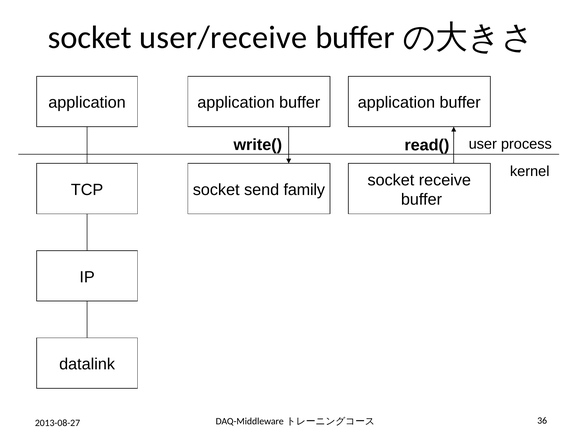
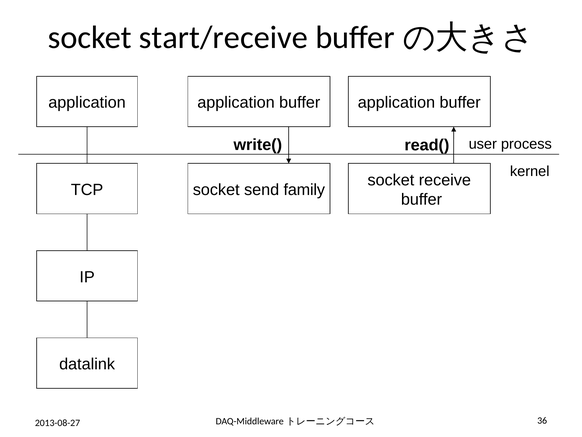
user/receive: user/receive -> start/receive
